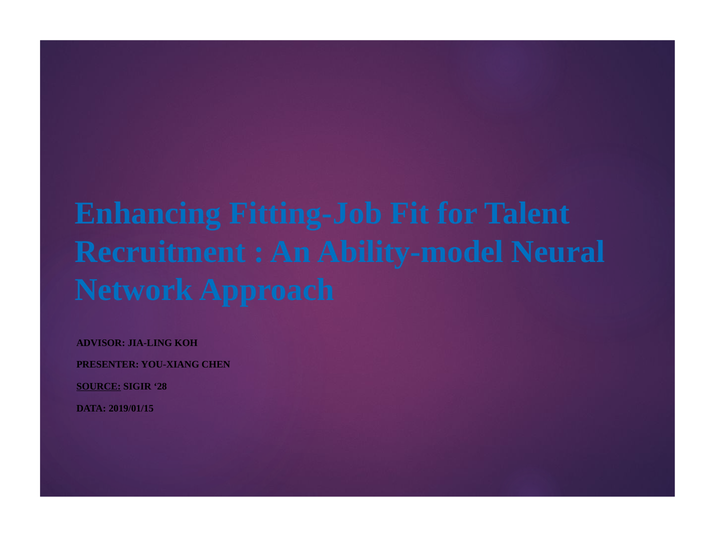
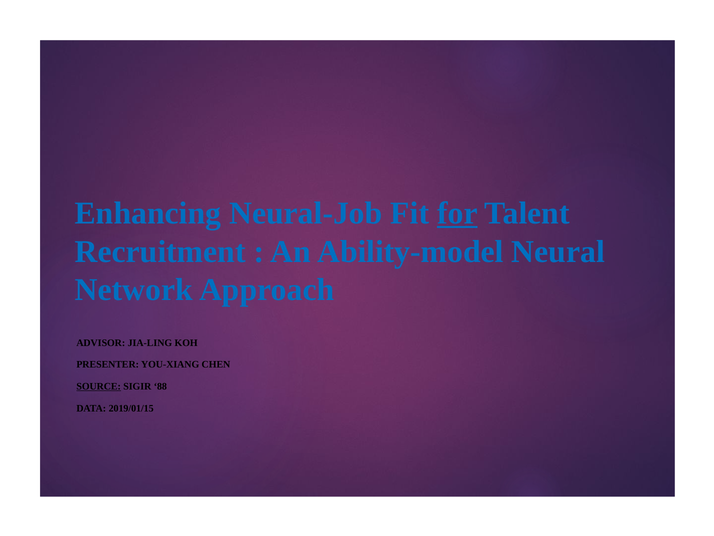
Fitting-Job: Fitting-Job -> Neural-Job
for underline: none -> present
28: 28 -> 88
